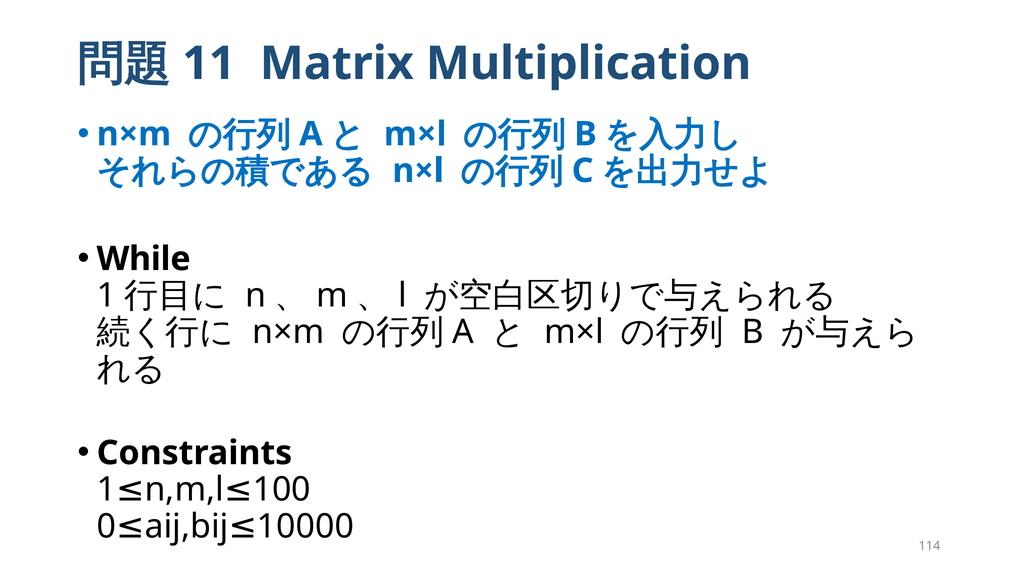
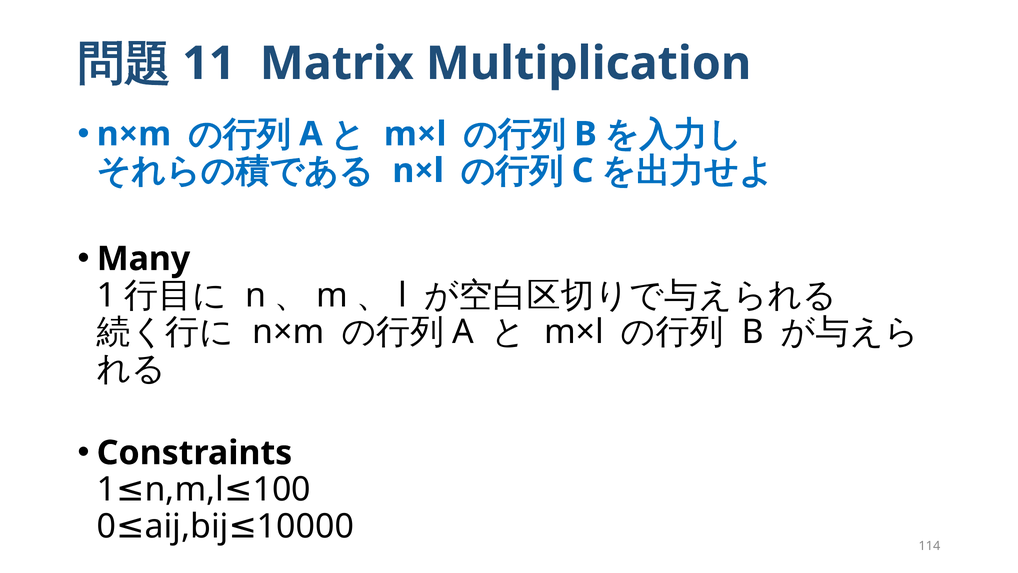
While: While -> Many
